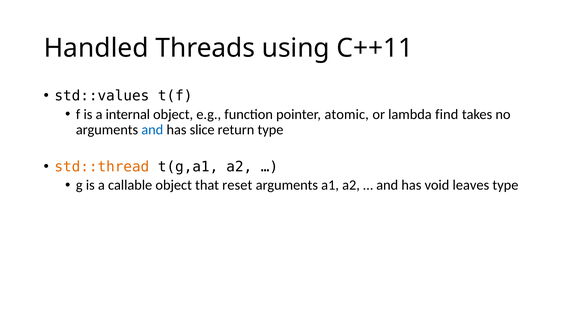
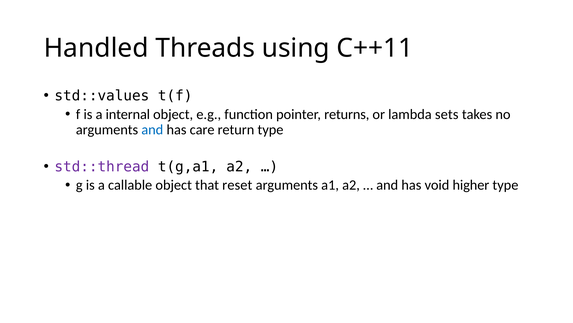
atomic: atomic -> returns
find: find -> sets
slice: slice -> care
std::thread colour: orange -> purple
leaves: leaves -> higher
